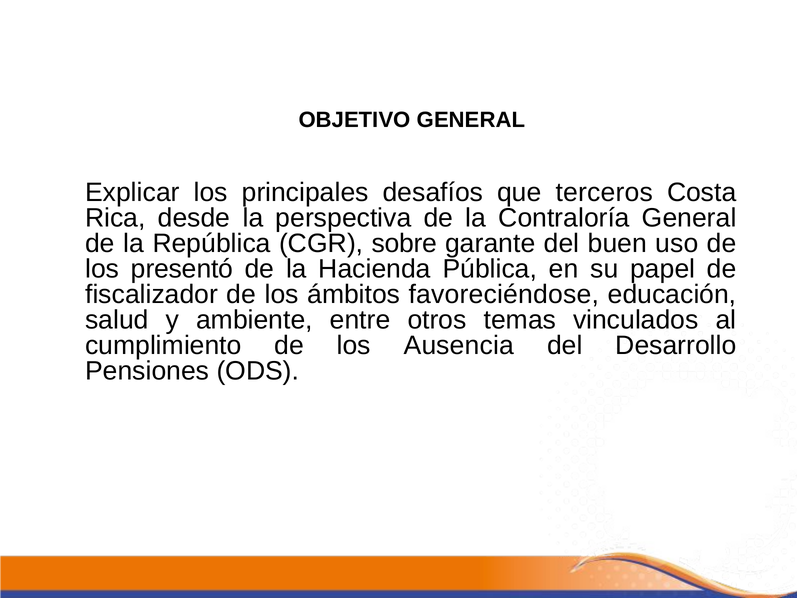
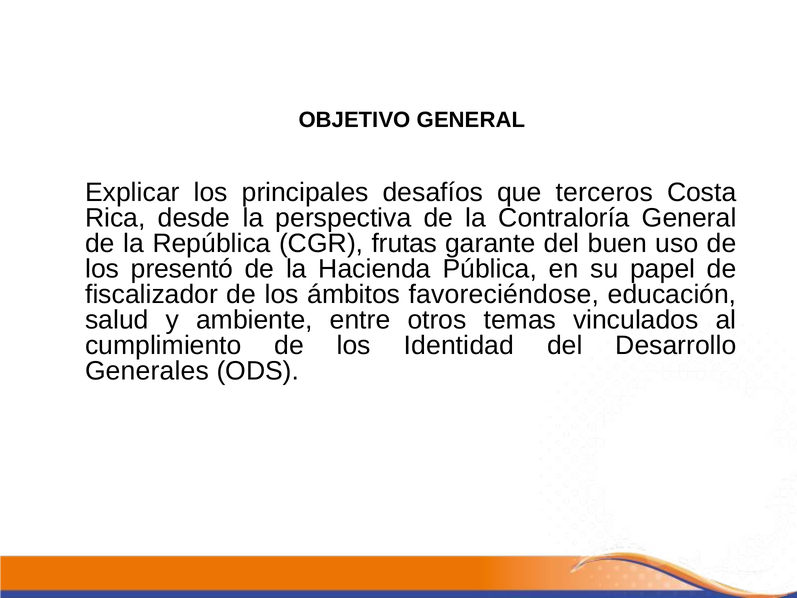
sobre: sobre -> frutas
Ausencia: Ausencia -> Identidad
Pensiones: Pensiones -> Generales
